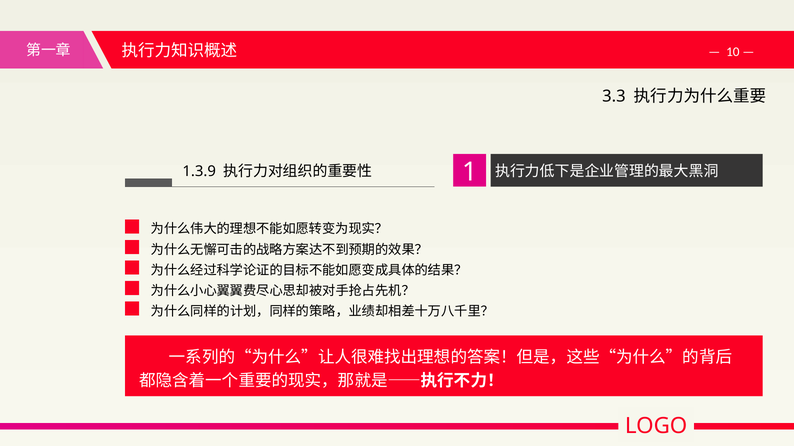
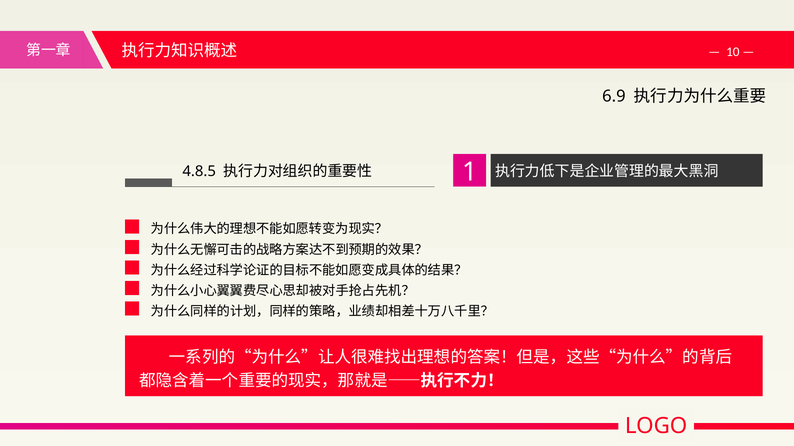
3.3: 3.3 -> 6.9
1.3.9: 1.3.9 -> 4.8.5
